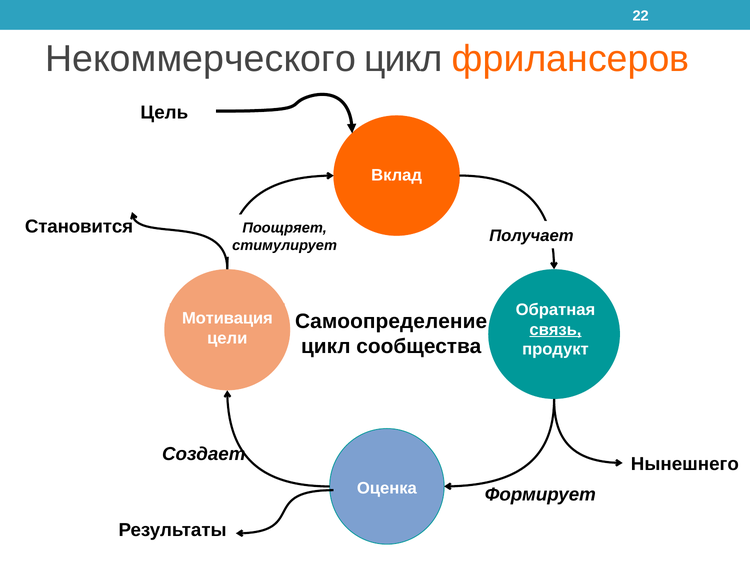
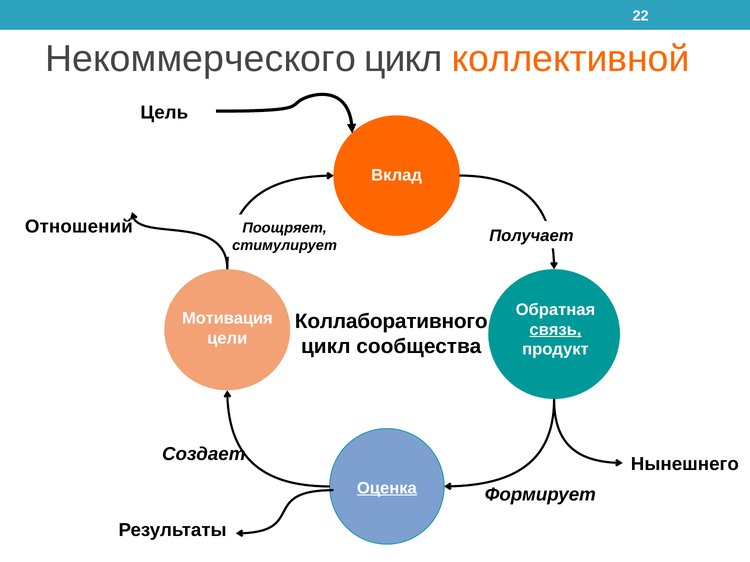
фрилансеров: фрилансеров -> коллективной
Становится: Становится -> Отношений
Самоопределение: Самоопределение -> Коллаборативного
Оценка underline: none -> present
